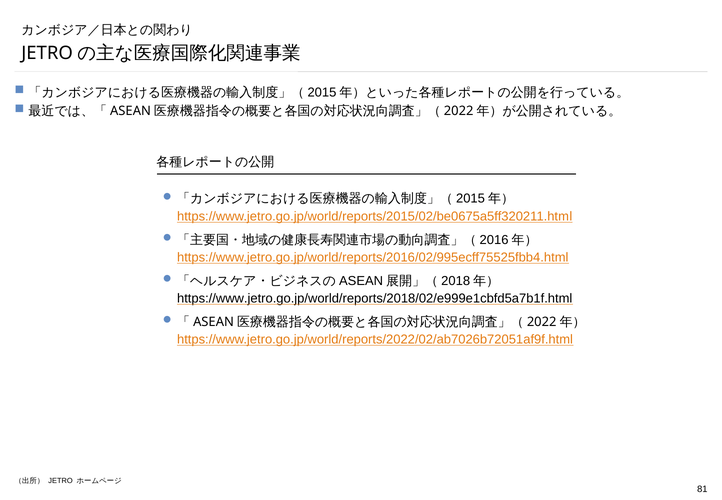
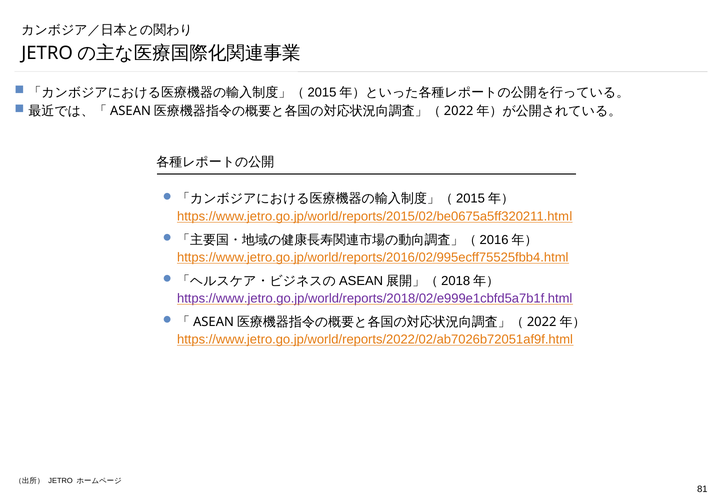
https://www.jetro.go.jp/world/reports/2018/02/e999e1cbfd5a7b1f.html colour: black -> purple
